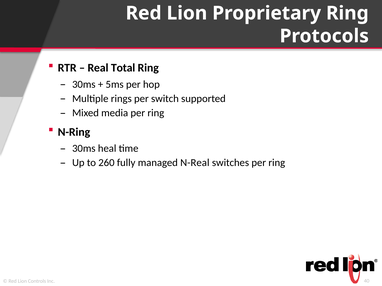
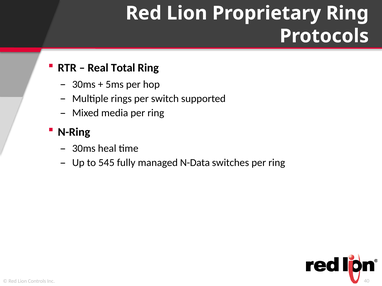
260: 260 -> 545
N-Real: N-Real -> N-Data
